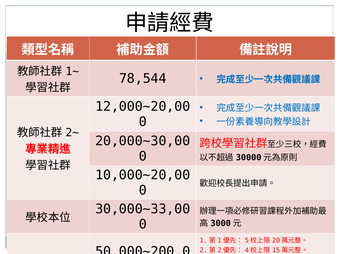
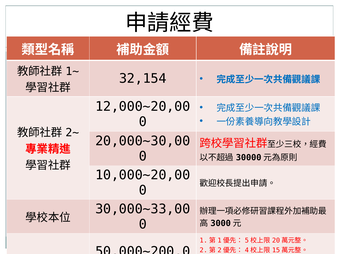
78,544: 78,544 -> 32,154
